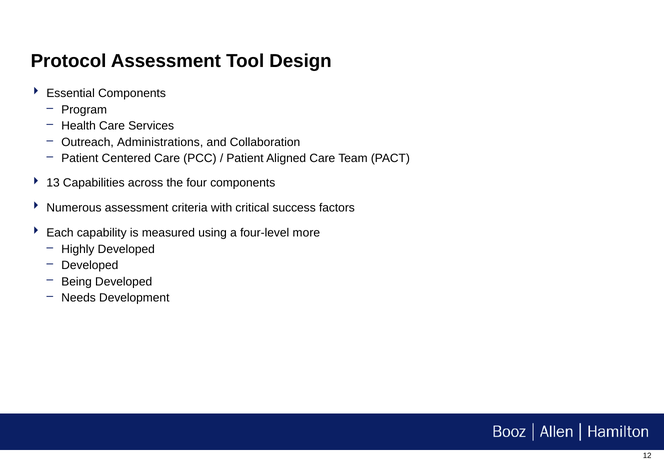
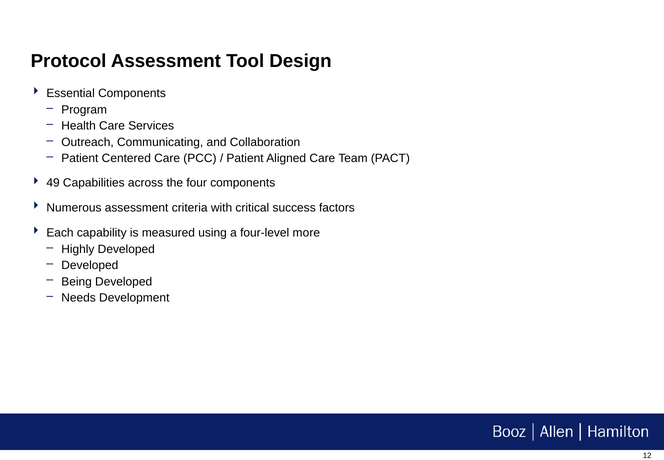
Administrations: Administrations -> Communicating
13: 13 -> 49
